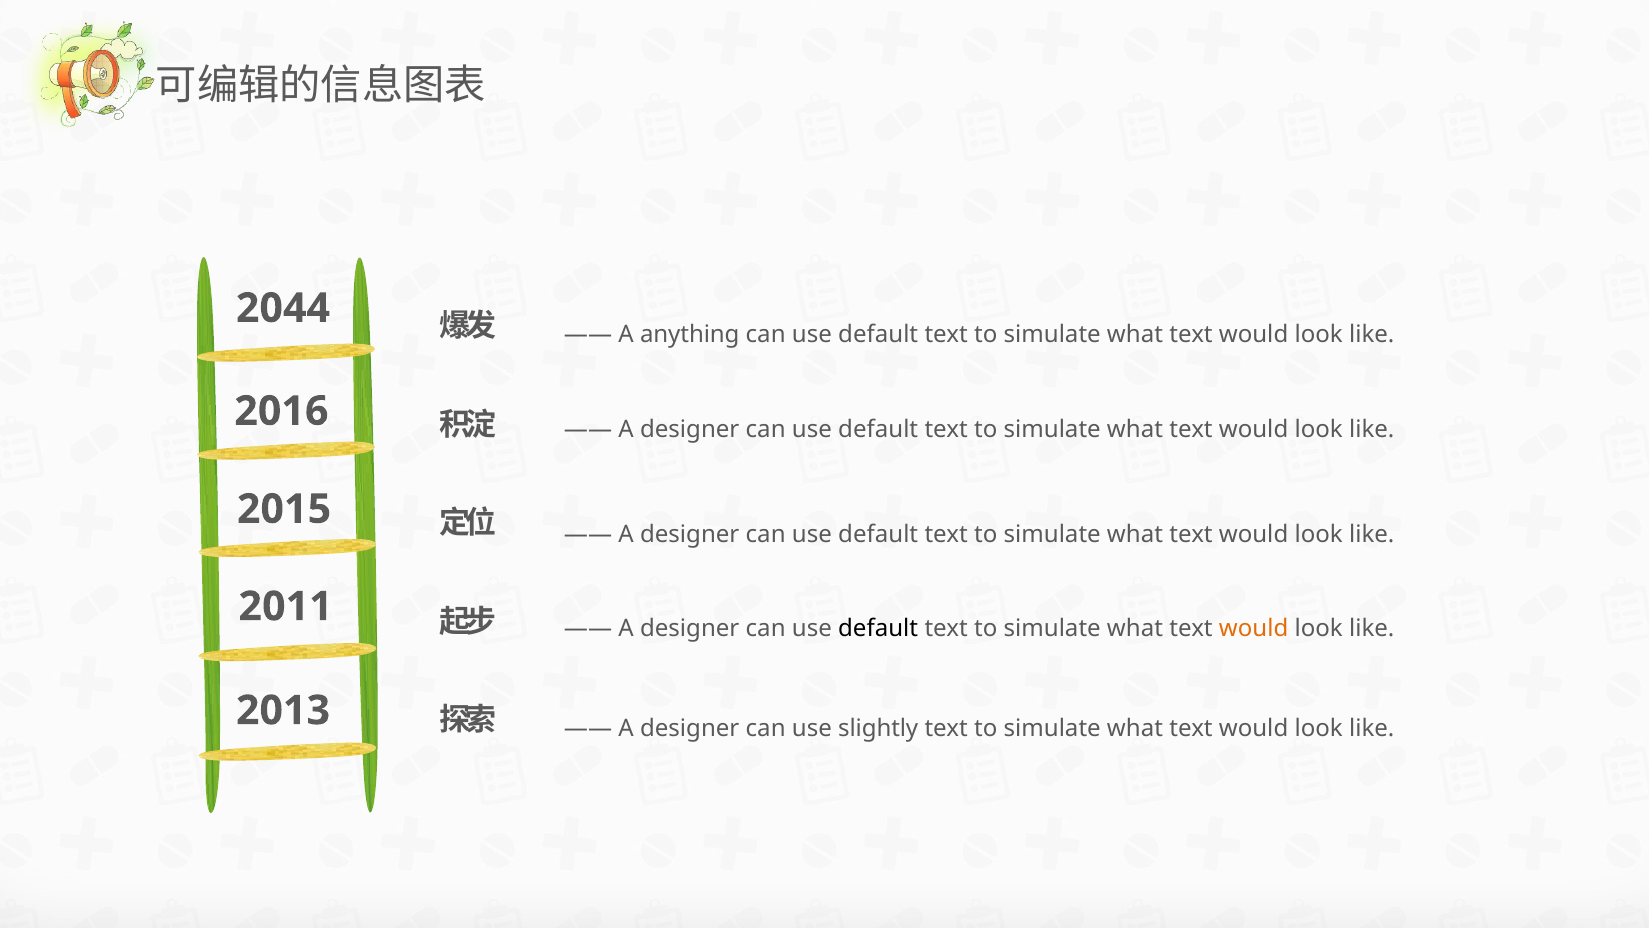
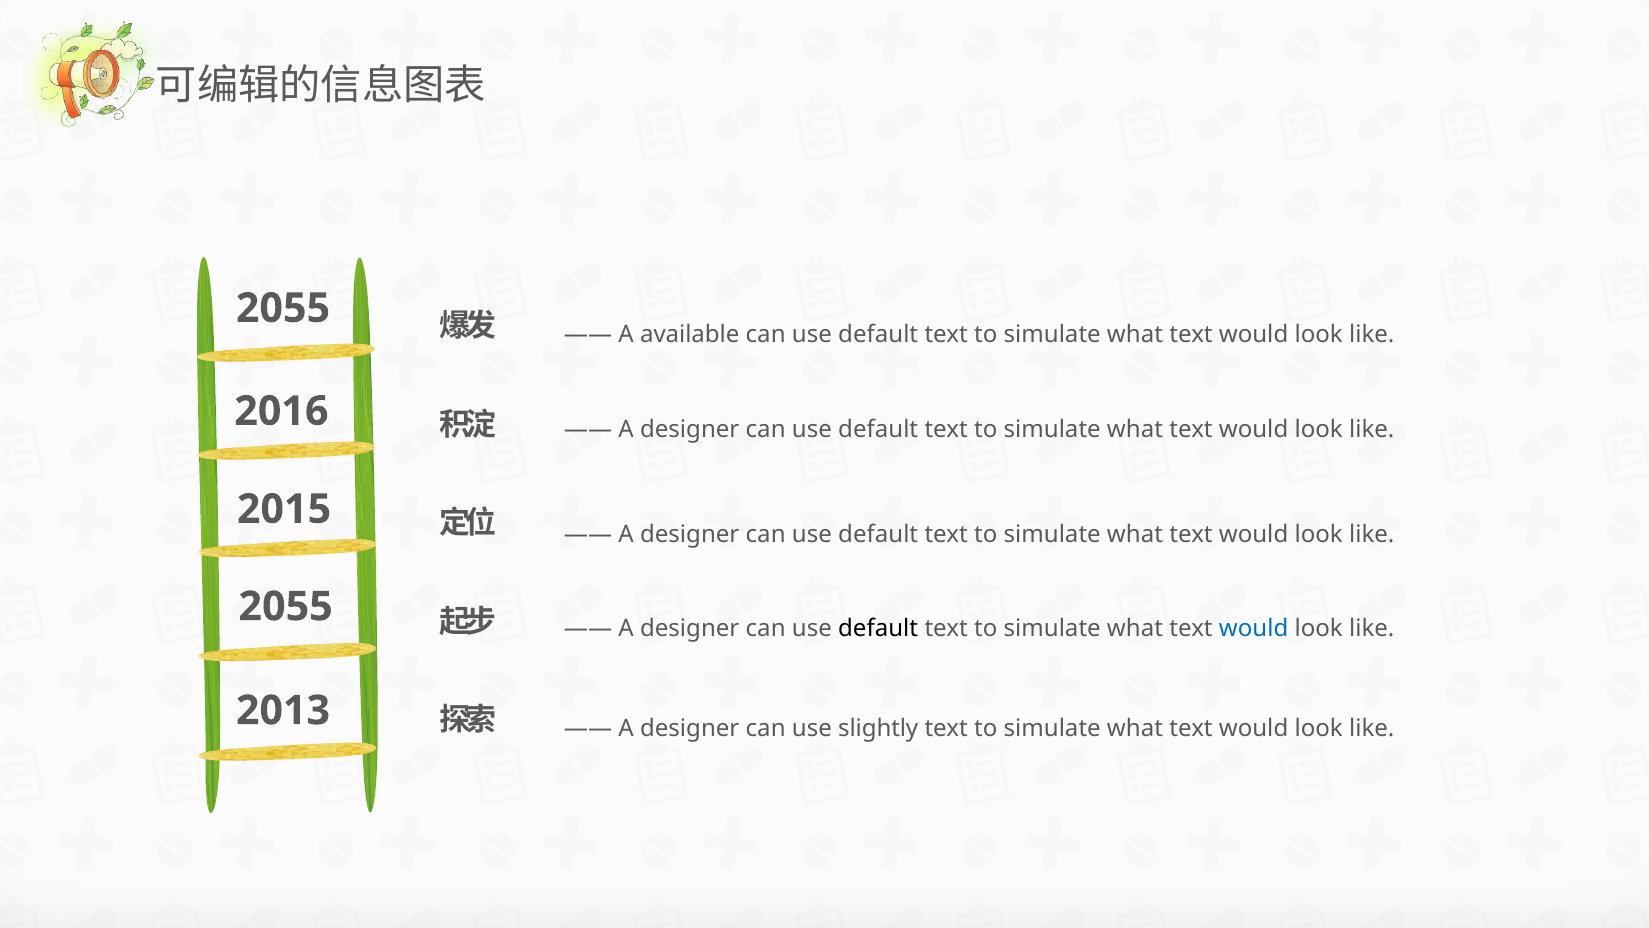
2044 at (283, 308): 2044 -> 2055
anything: anything -> available
2011 at (286, 606): 2011 -> 2055
would at (1254, 628) colour: orange -> blue
